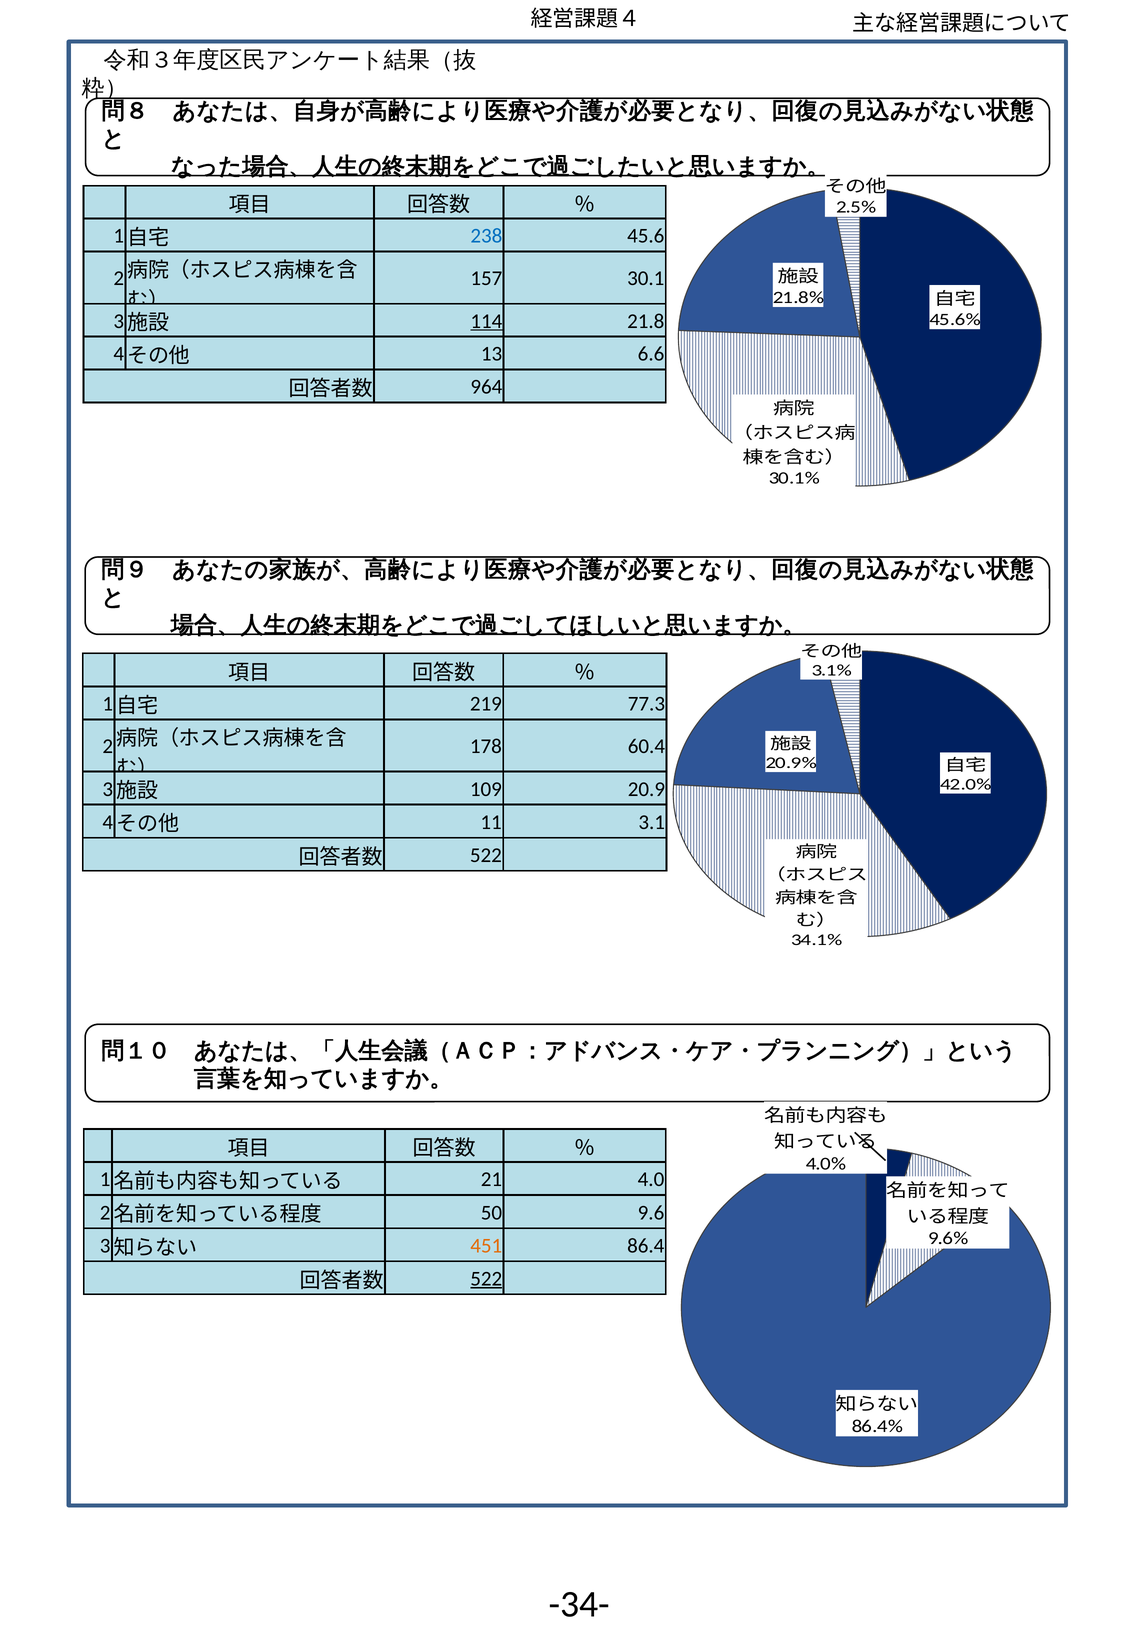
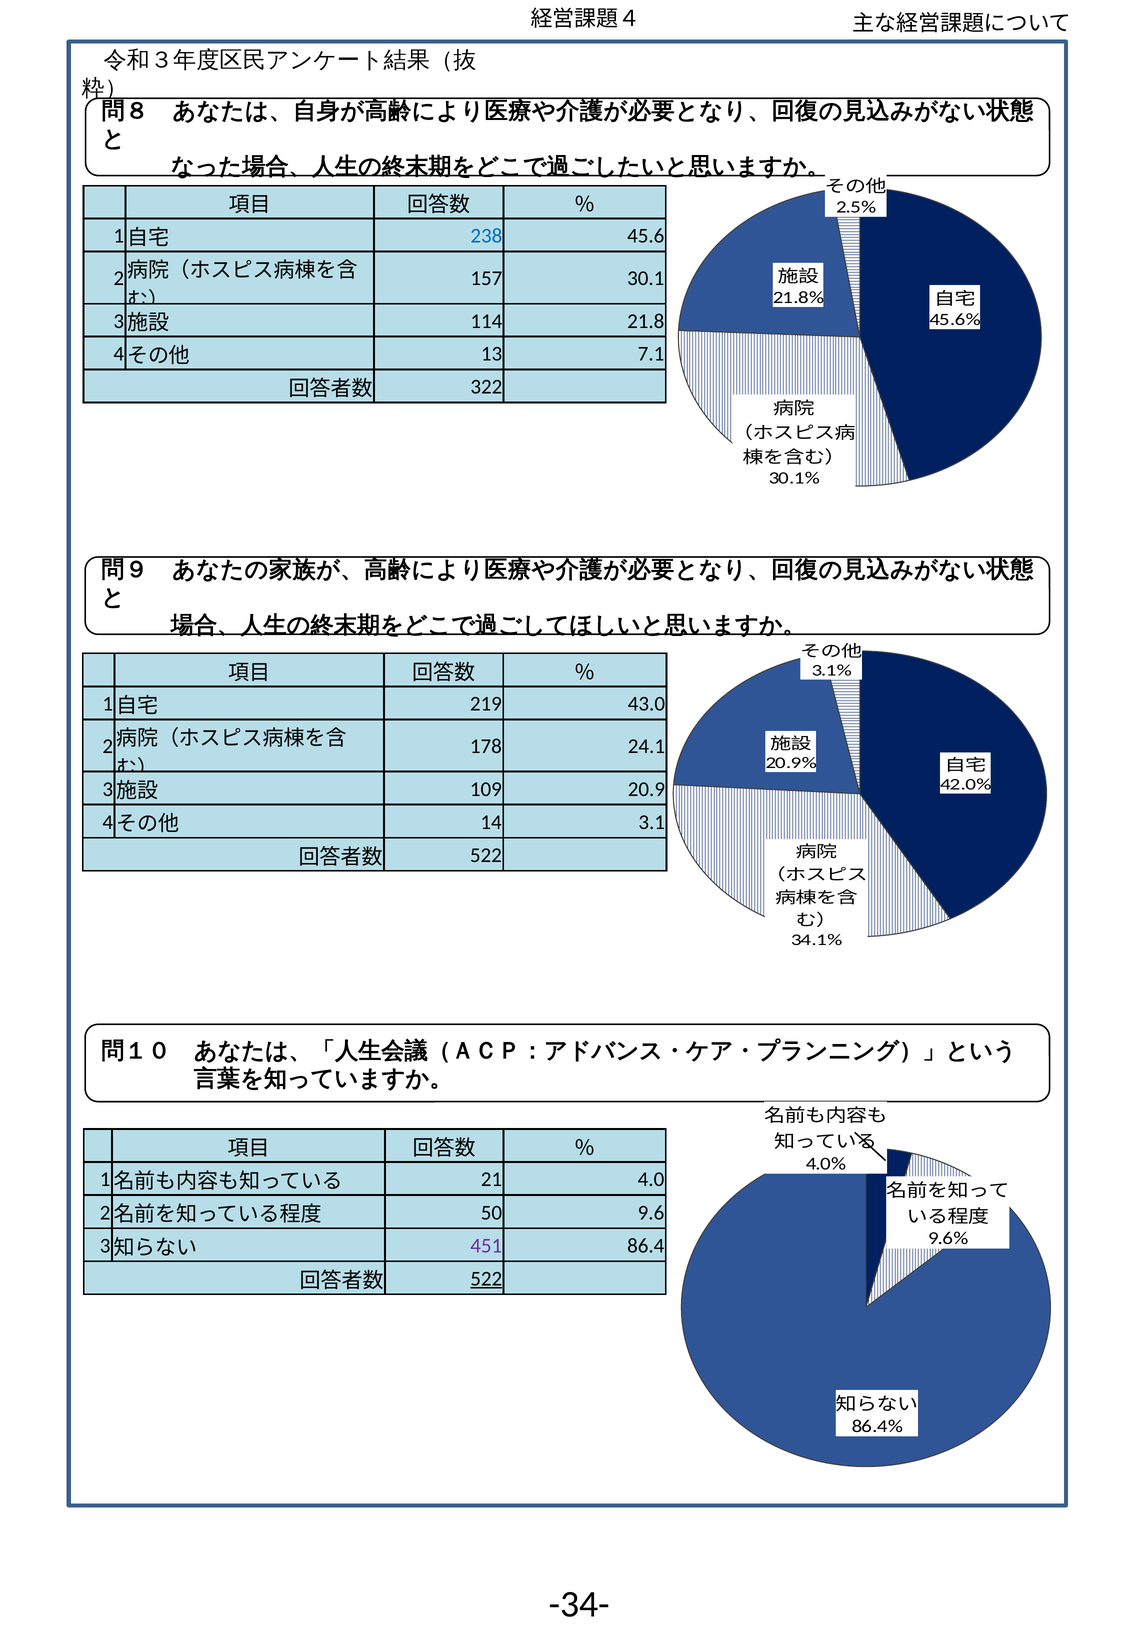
114 underline: present -> none
6.6: 6.6 -> 7.1
964: 964 -> 322
77.3: 77.3 -> 43.0
60.4: 60.4 -> 24.1
11: 11 -> 14
451 colour: orange -> purple
